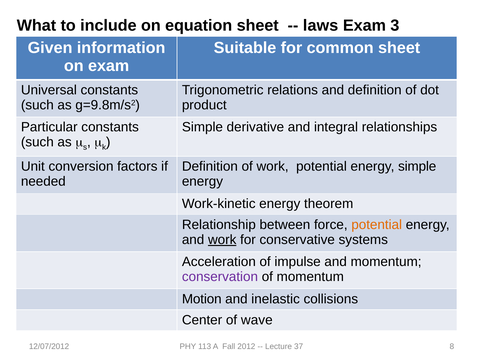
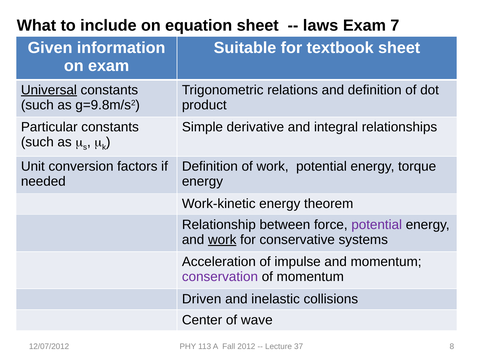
3: 3 -> 7
common: common -> textbook
Universal underline: none -> present
energy simple: simple -> torque
potential at (377, 224) colour: orange -> purple
Motion: Motion -> Driven
